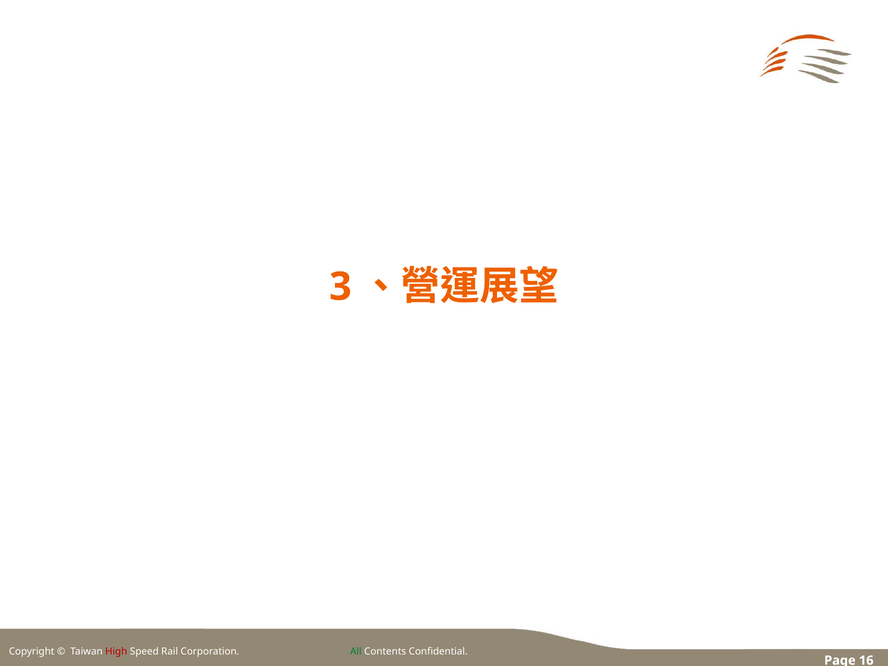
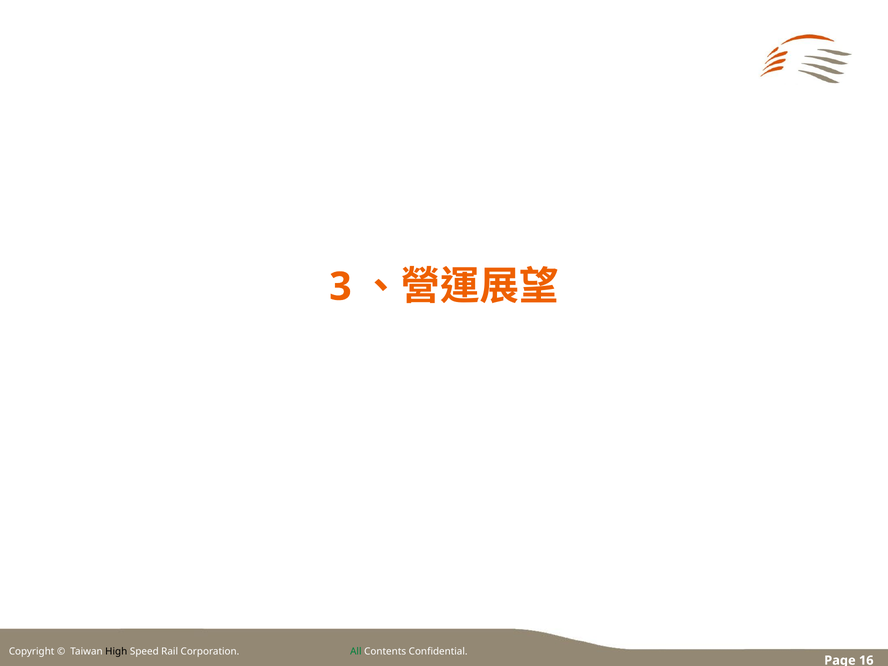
High colour: red -> black
